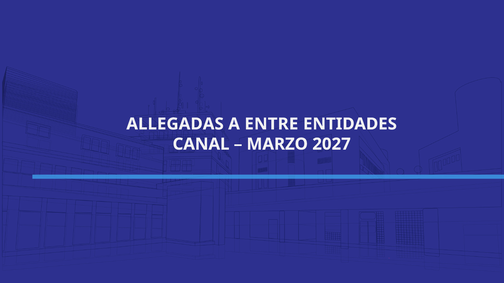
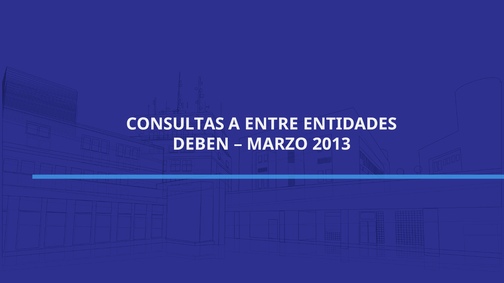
ALLEGADAS: ALLEGADAS -> CONSULTAS
CANAL: CANAL -> DEBEN
2027: 2027 -> 2013
